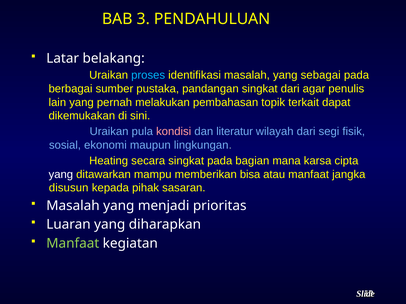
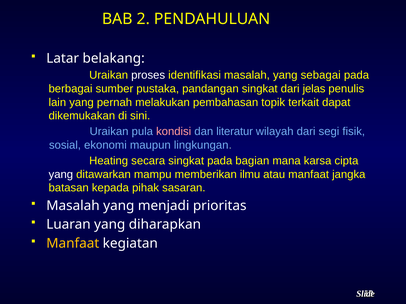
3: 3 -> 2
proses colour: light blue -> white
agar: agar -> jelas
bisa: bisa -> ilmu
disusun: disusun -> batasan
Manfaat at (73, 244) colour: light green -> yellow
